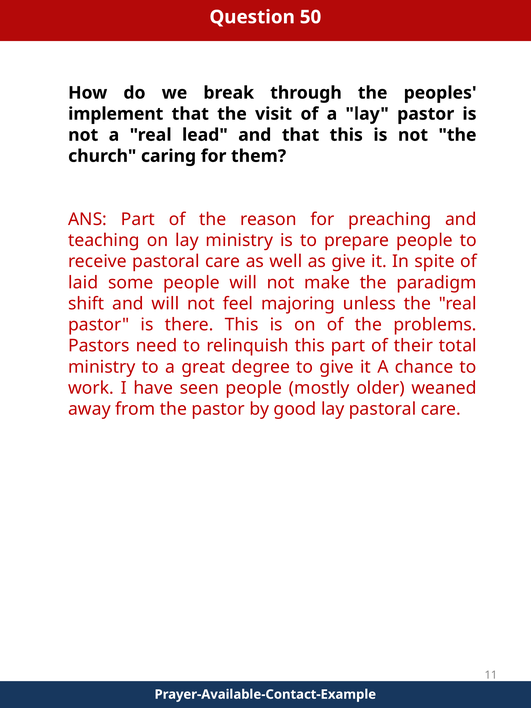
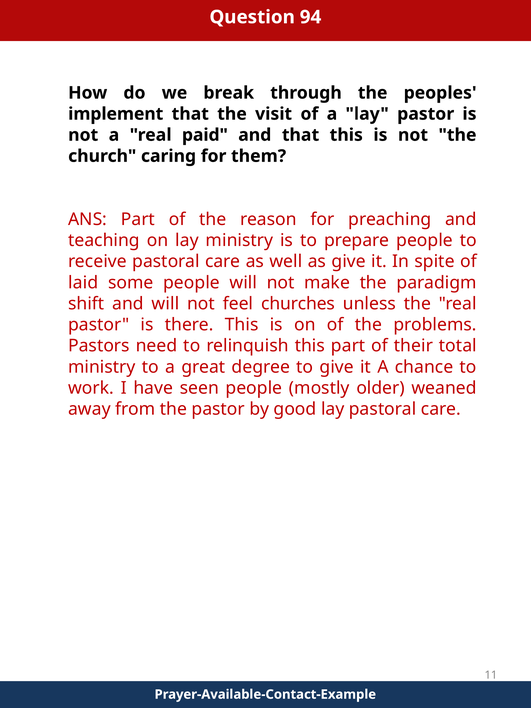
50: 50 -> 94
lead: lead -> paid
majoring: majoring -> churches
